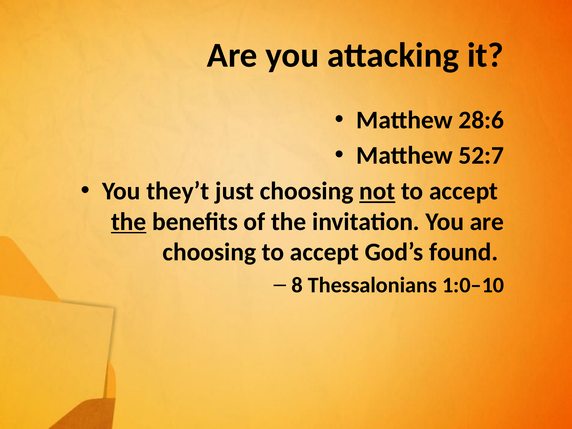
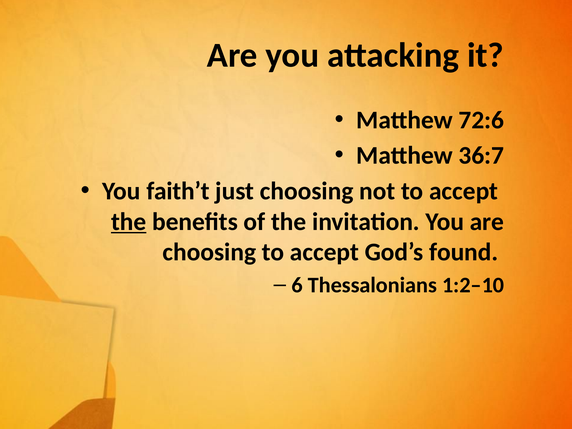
28:6: 28:6 -> 72:6
52:7: 52:7 -> 36:7
they’t: they’t -> faith’t
not underline: present -> none
8: 8 -> 6
1:0–10: 1:0–10 -> 1:2–10
